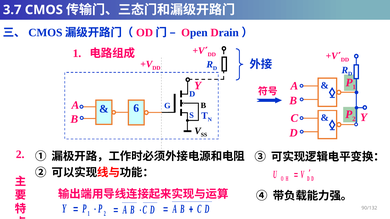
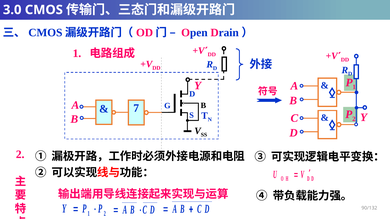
3.7: 3.7 -> 3.0
6: 6 -> 7
